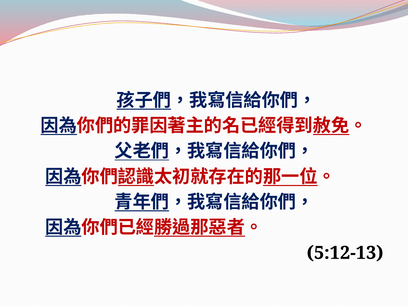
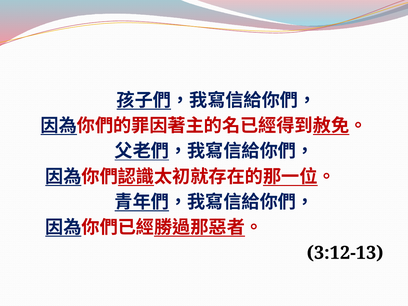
5:12-13: 5:12-13 -> 3:12-13
